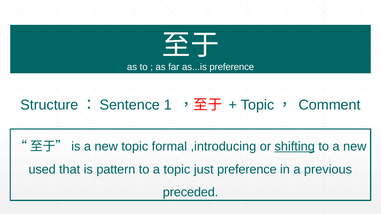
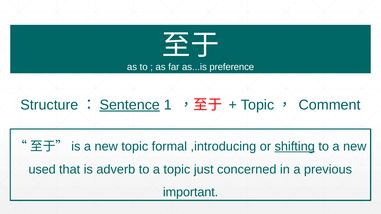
Sentence underline: none -> present
pattern: pattern -> adverb
just preference: preference -> concerned
preceded: preceded -> important
